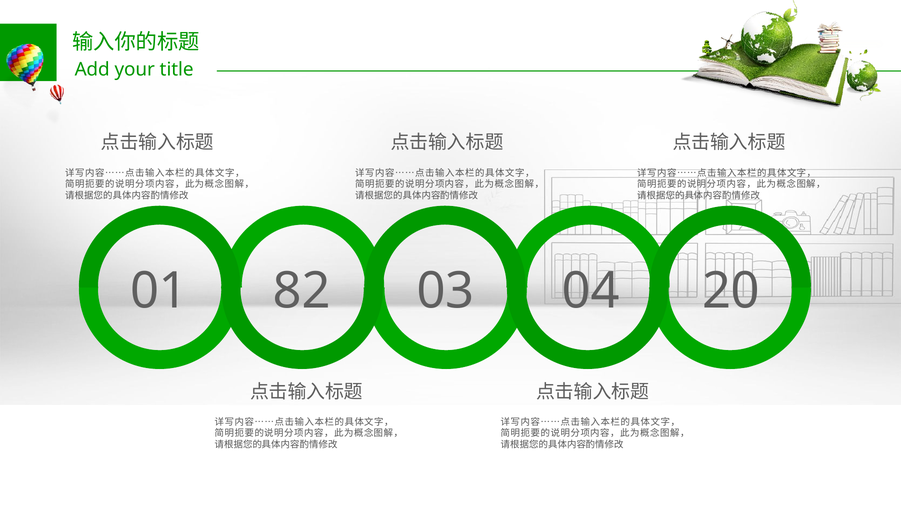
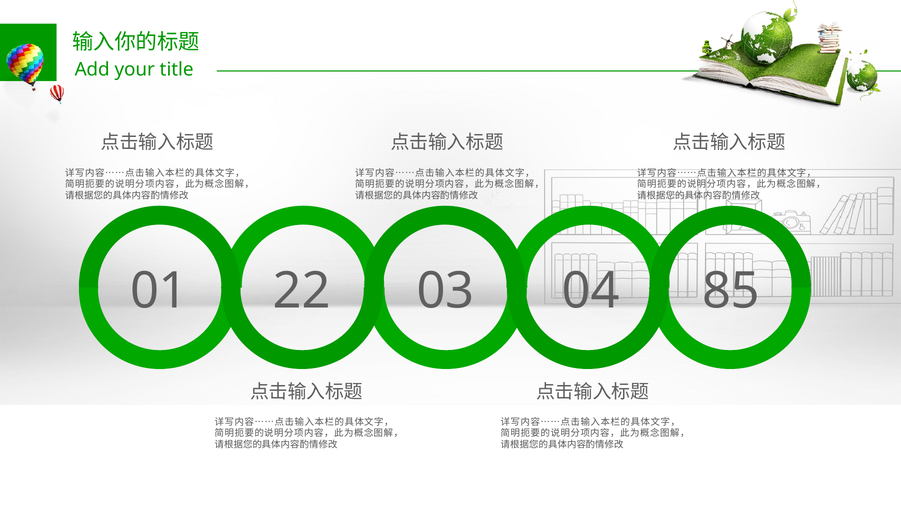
82: 82 -> 22
20: 20 -> 85
